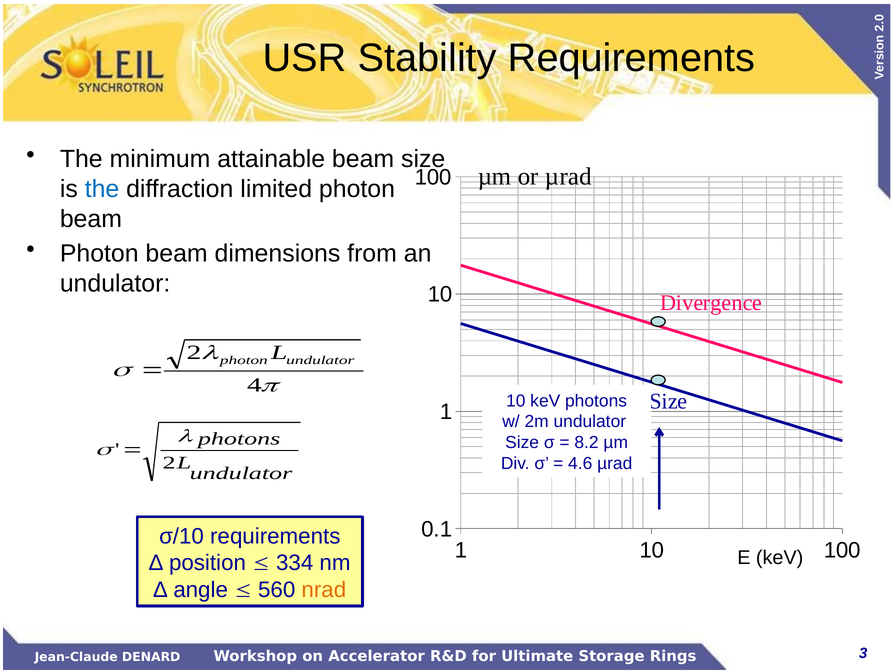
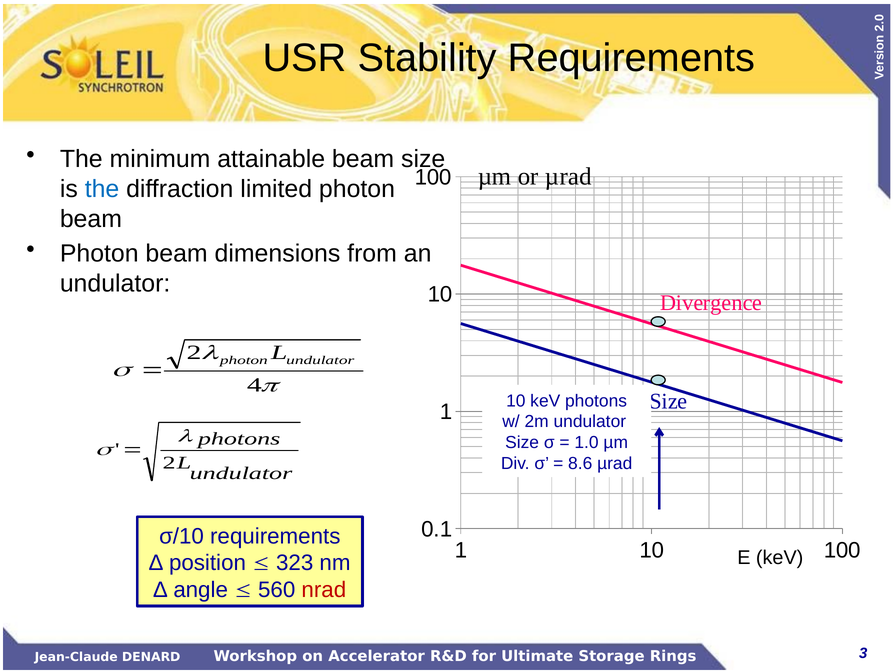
8.2: 8.2 -> 1.0
4.6: 4.6 -> 8.6
334: 334 -> 323
nrad colour: orange -> red
